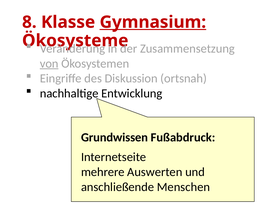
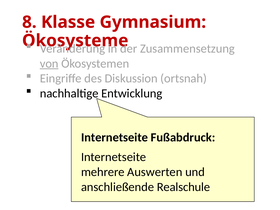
Gymnasium underline: present -> none
Grundwissen at (115, 137): Grundwissen -> Internetseite
Menschen: Menschen -> Realschule
